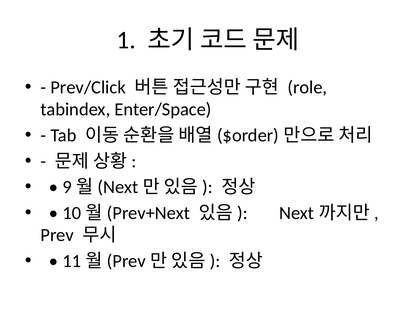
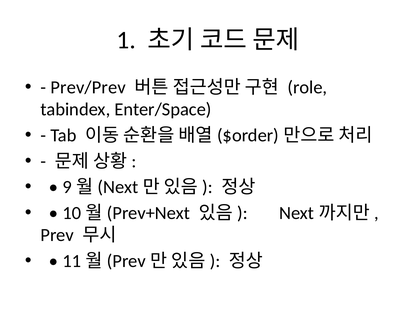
Prev/Click: Prev/Click -> Prev/Prev
